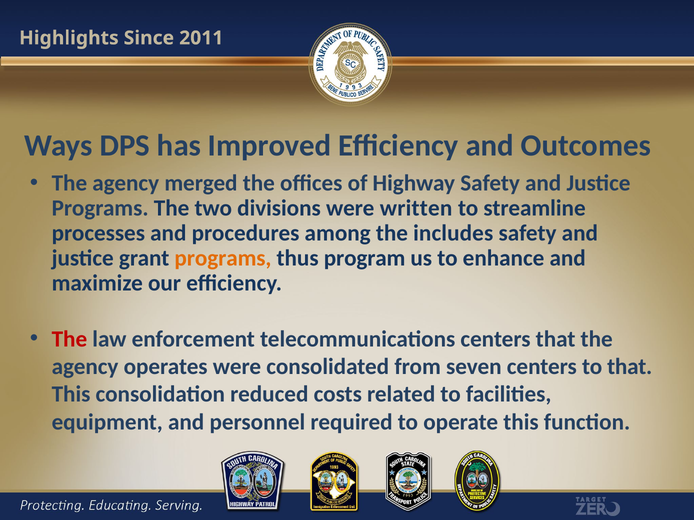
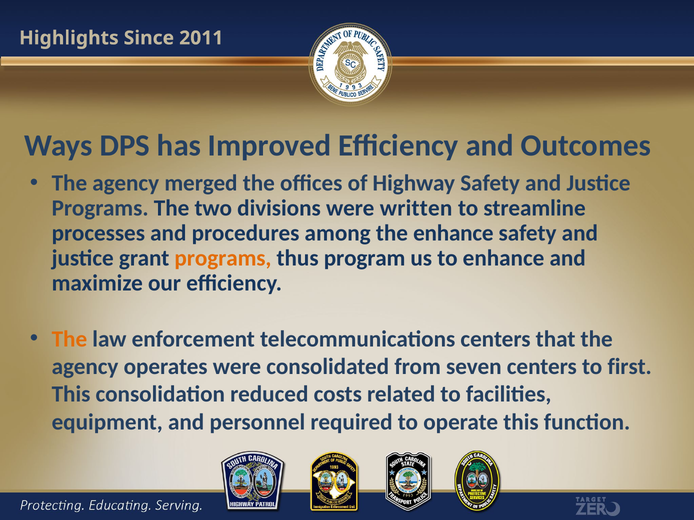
the includes: includes -> enhance
The at (69, 339) colour: red -> orange
to that: that -> first
